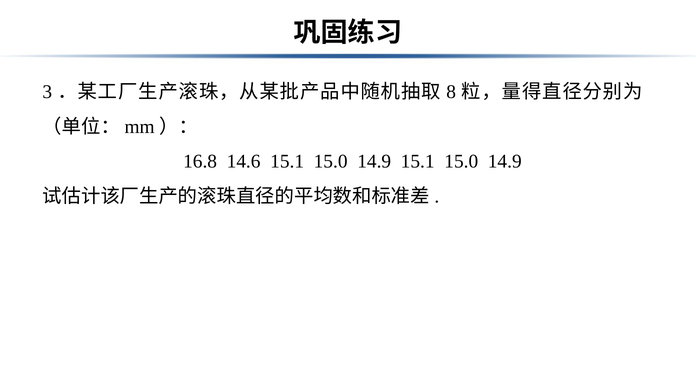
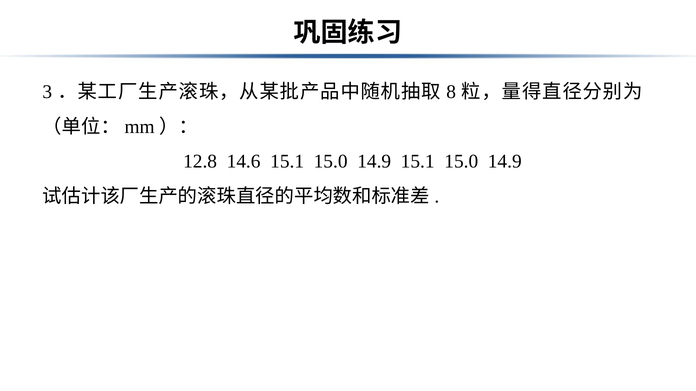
16.8: 16.8 -> 12.8
